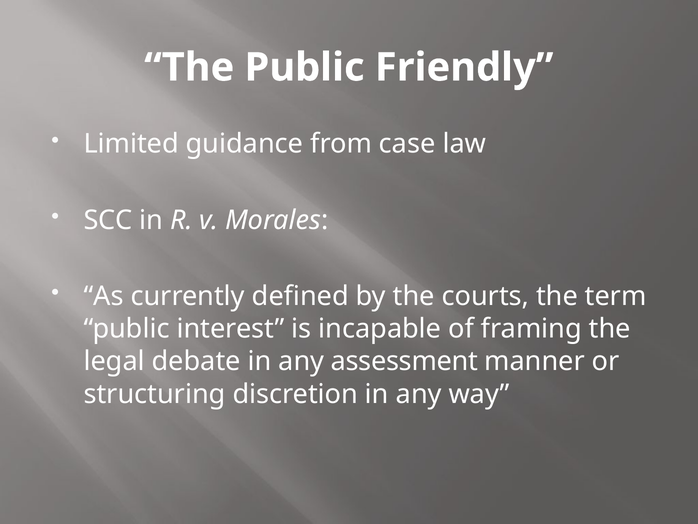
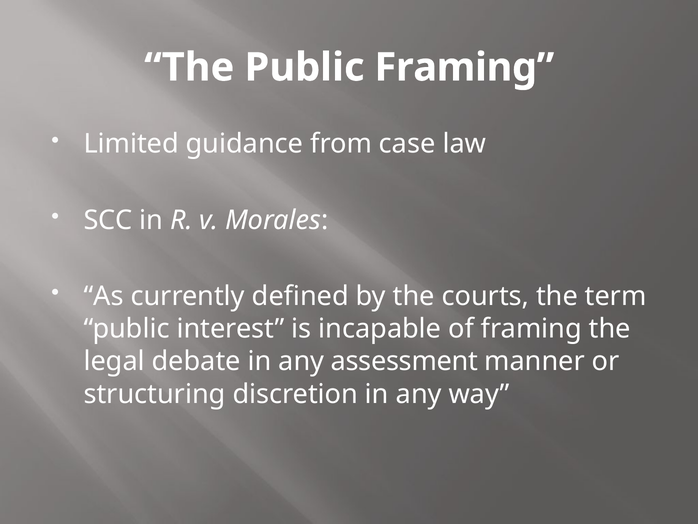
Public Friendly: Friendly -> Framing
